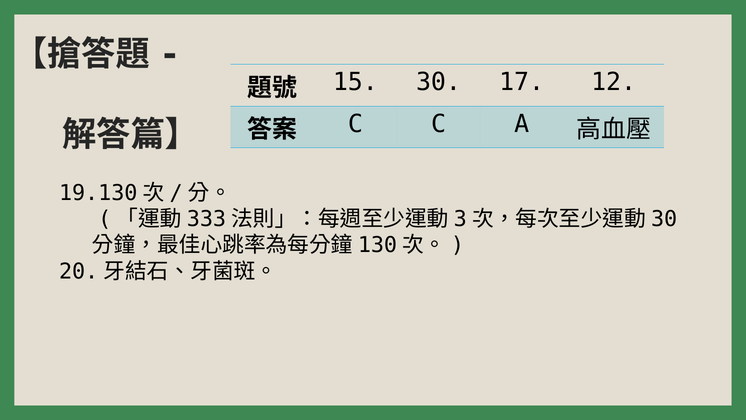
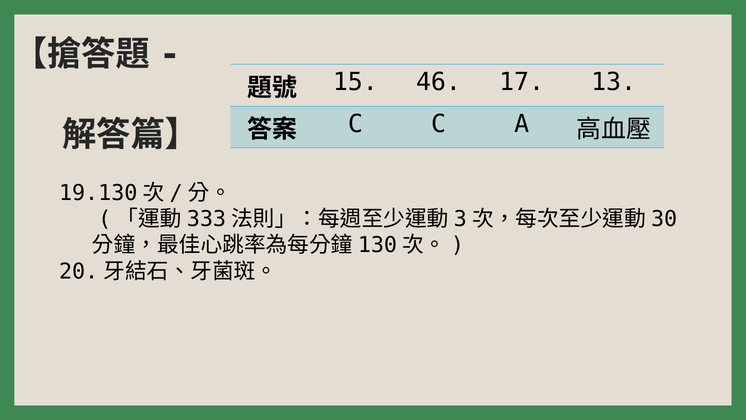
30: 30 -> 46
12: 12 -> 13
